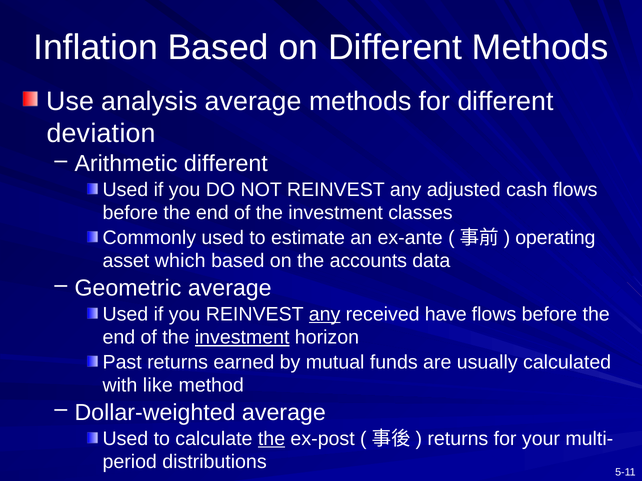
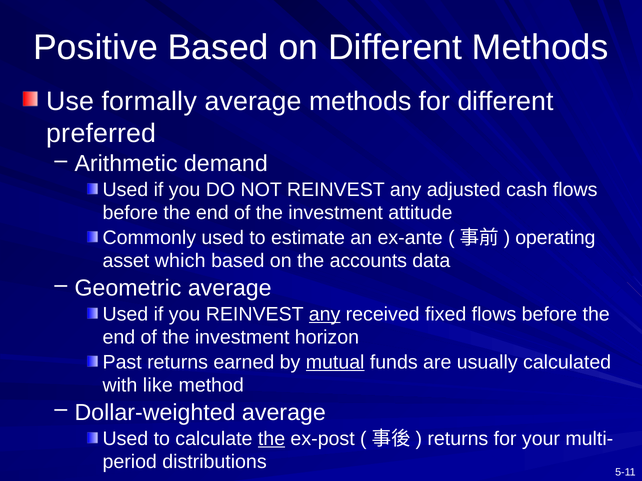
Inflation: Inflation -> Positive
analysis: analysis -> formally
deviation: deviation -> preferred
Arithmetic different: different -> demand
classes: classes -> attitude
have: have -> fixed
investment at (242, 338) underline: present -> none
mutual underline: none -> present
